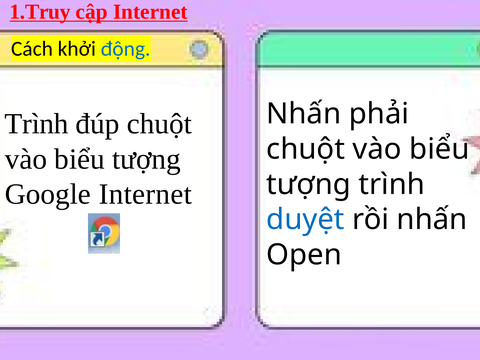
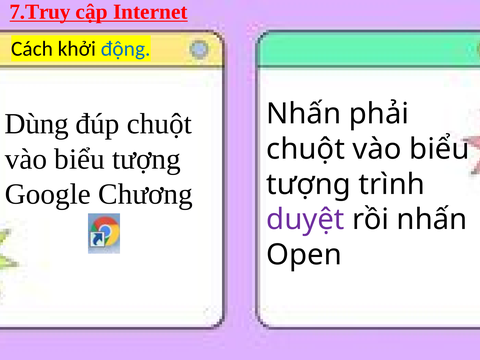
1.Truy: 1.Truy -> 7.Truy
Trình at (37, 124): Trình -> Dùng
Google Internet: Internet -> Chương
duyệt colour: blue -> purple
